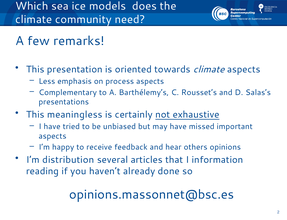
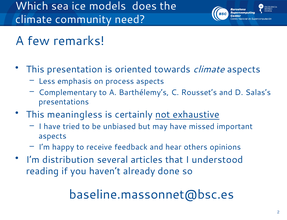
information: information -> understood
opinions.massonnet@bsc.es: opinions.massonnet@bsc.es -> baseline.massonnet@bsc.es
